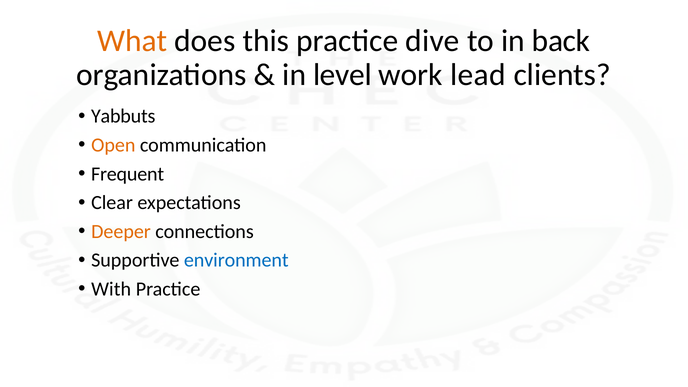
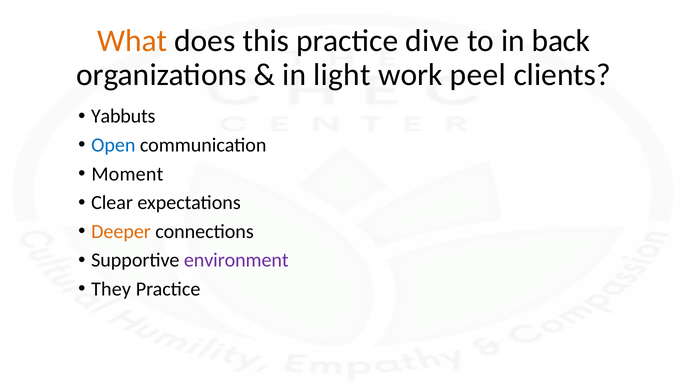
level: level -> light
lead: lead -> peel
Open colour: orange -> blue
Frequent: Frequent -> Moment
environment colour: blue -> purple
With: With -> They
